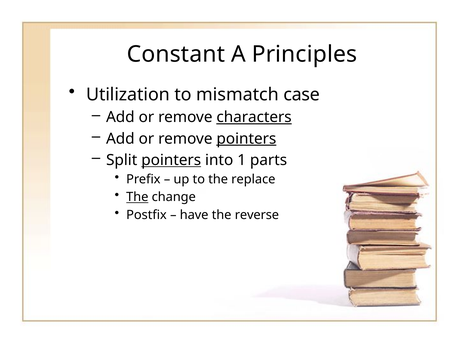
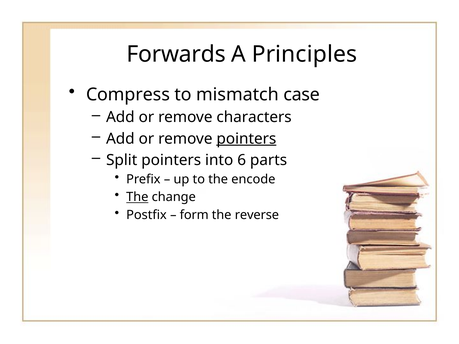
Constant: Constant -> Forwards
Utilization: Utilization -> Compress
characters underline: present -> none
pointers at (171, 160) underline: present -> none
1: 1 -> 6
replace: replace -> encode
have: have -> form
